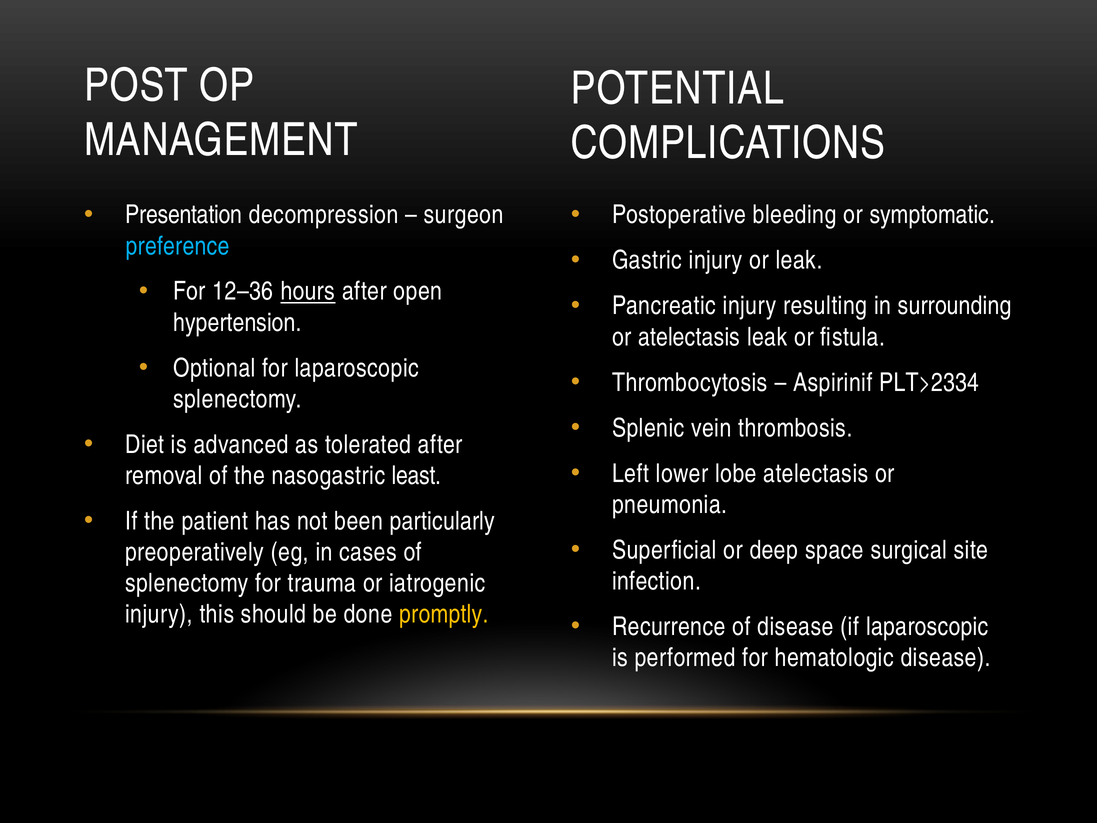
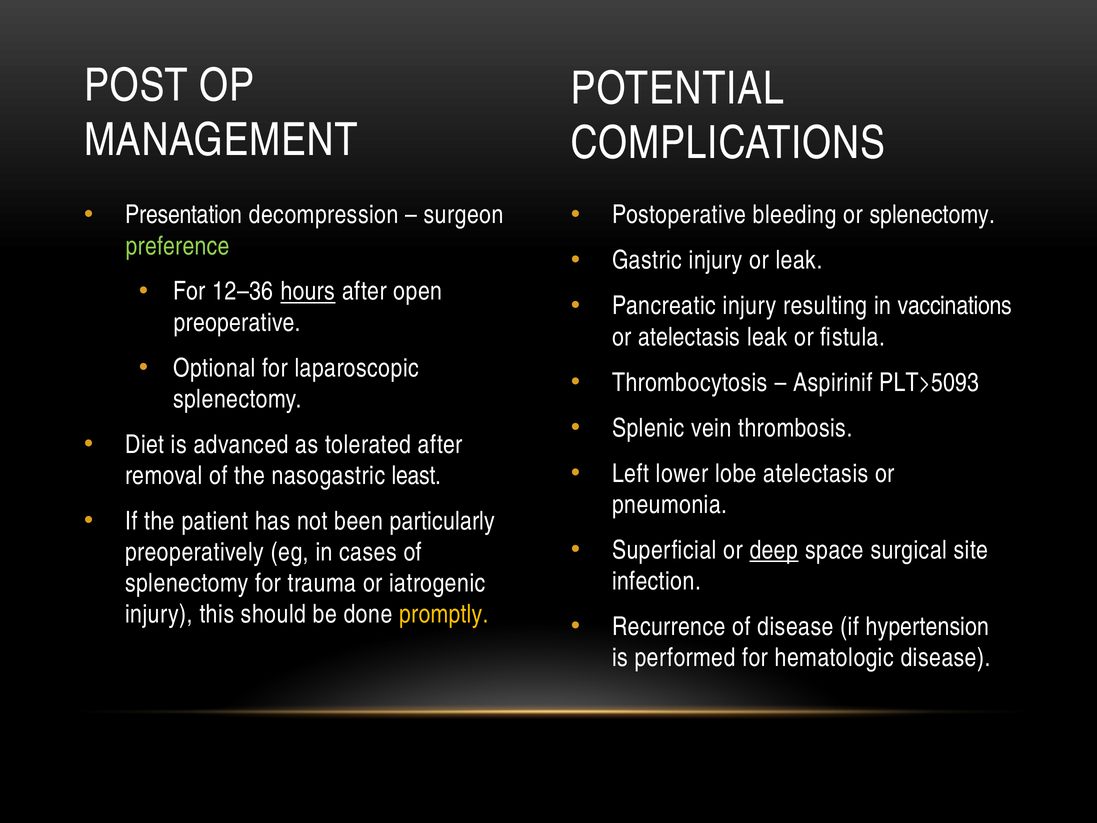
or symptomatic: symptomatic -> splenectomy
preference colour: light blue -> light green
surrounding: surrounding -> vaccinations
hypertension: hypertension -> preoperative
PLT>2334: PLT>2334 -> PLT>5093
deep underline: none -> present
if laparoscopic: laparoscopic -> hypertension
